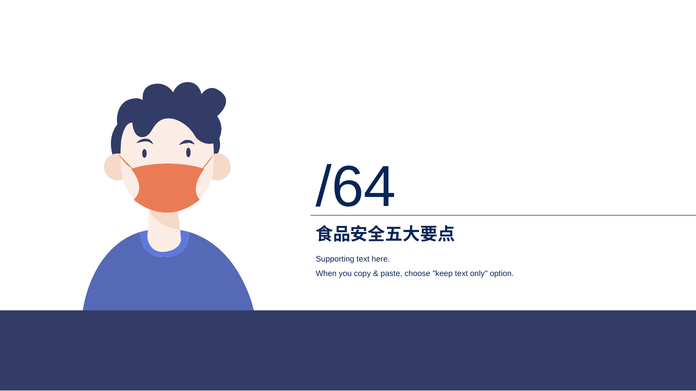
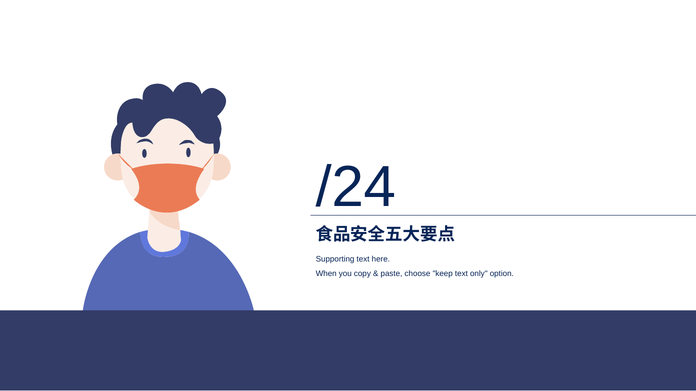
/64: /64 -> /24
